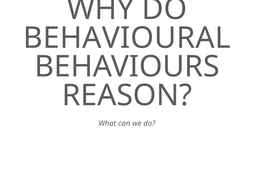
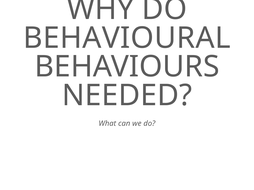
REASON: REASON -> NEEDED
